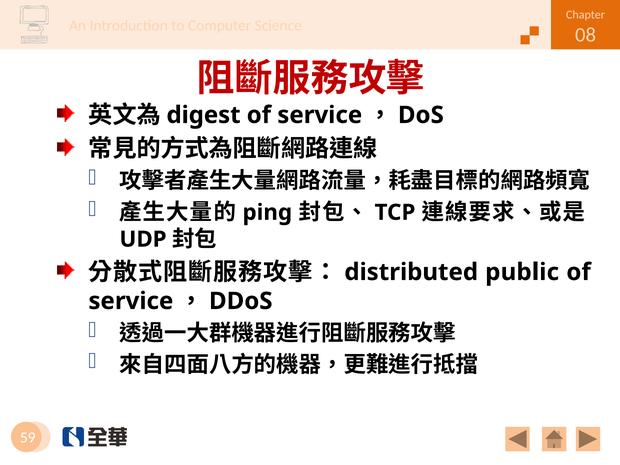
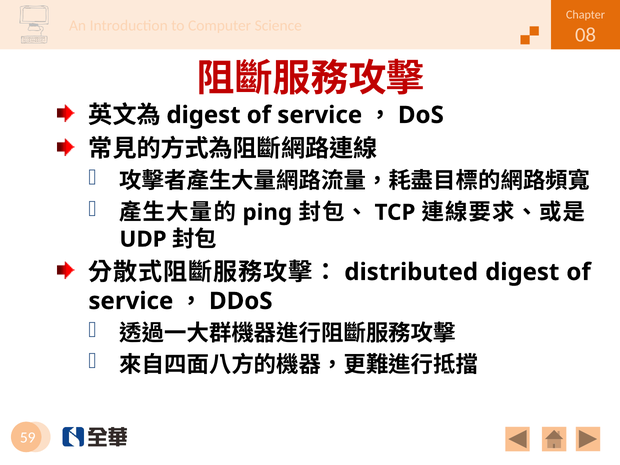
public at (522, 272): public -> digest
